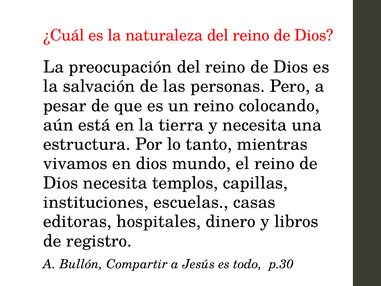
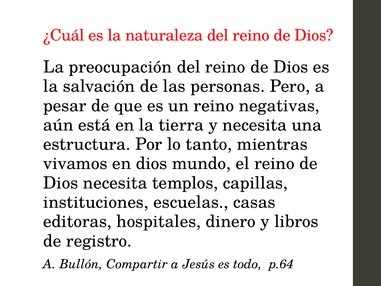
colocando: colocando -> negativas
p.30: p.30 -> p.64
